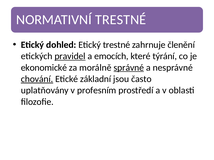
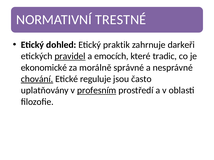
Etický trestné: trestné -> praktik
členění: členění -> darkeři
týrání: týrání -> tradic
správné underline: present -> none
základní: základní -> reguluje
profesním underline: none -> present
